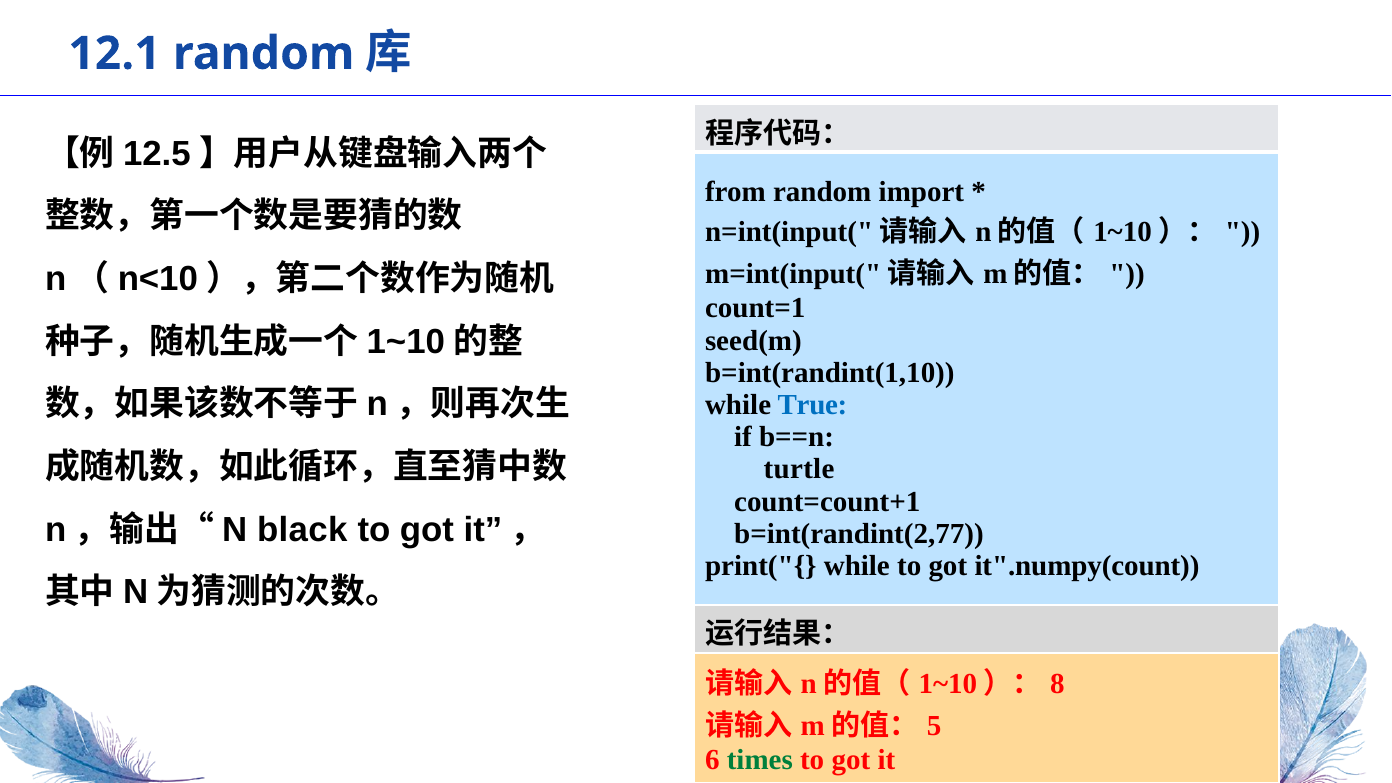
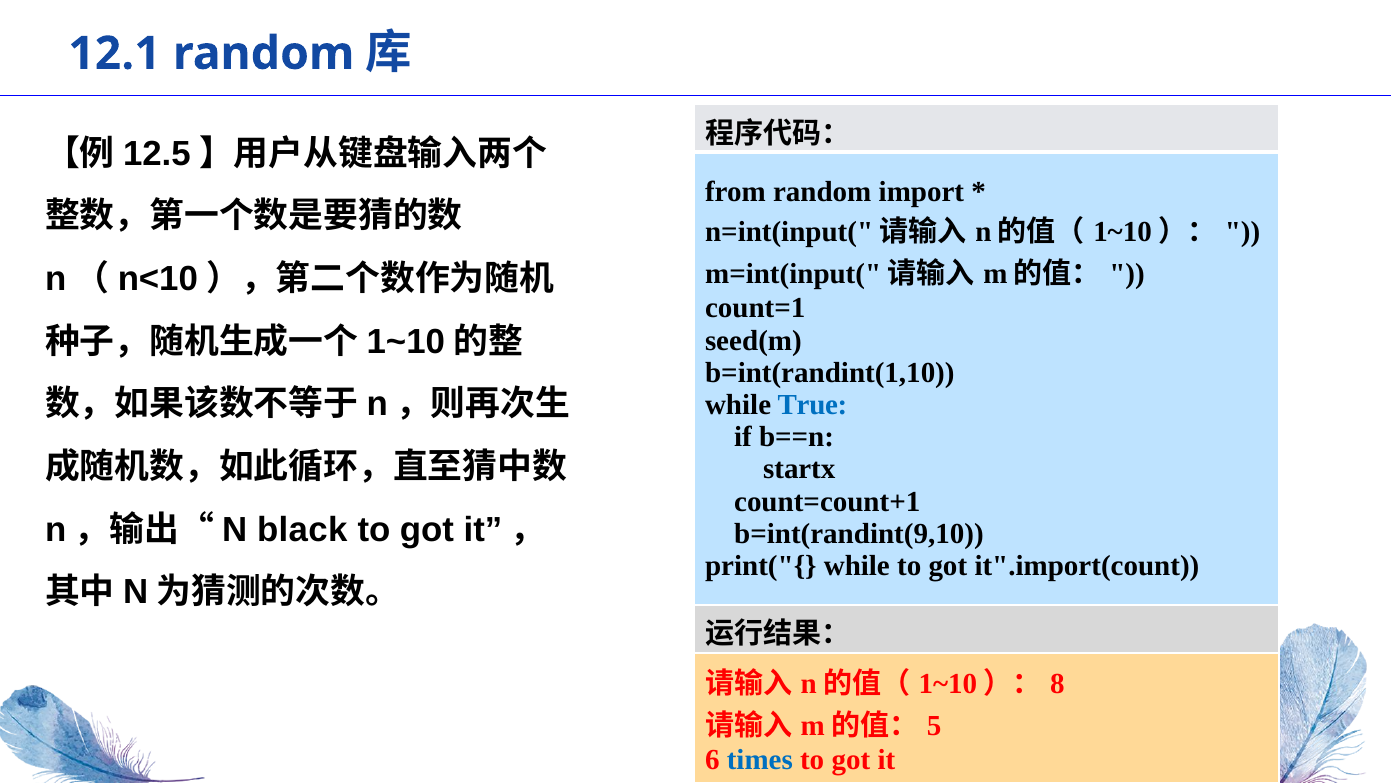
turtle: turtle -> startx
b=int(randint(2,77: b=int(randint(2,77 -> b=int(randint(9,10
it".numpy(count: it".numpy(count -> it".import(count
times colour: green -> blue
